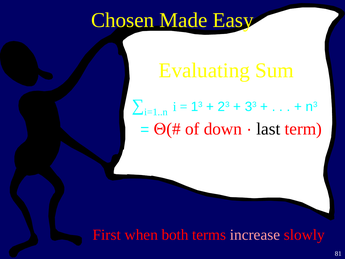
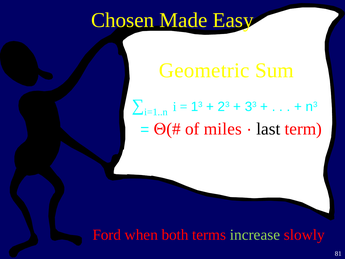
Evaluating: Evaluating -> Geometric
down: down -> miles
First: First -> Ford
increase colour: pink -> light green
